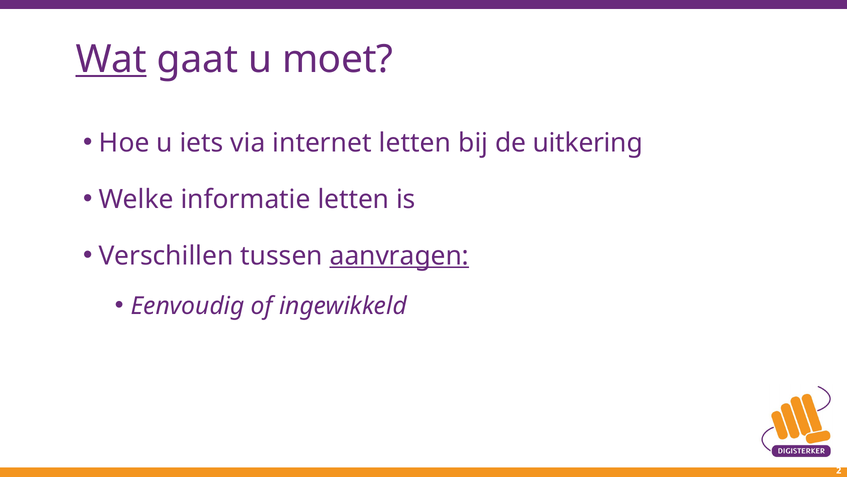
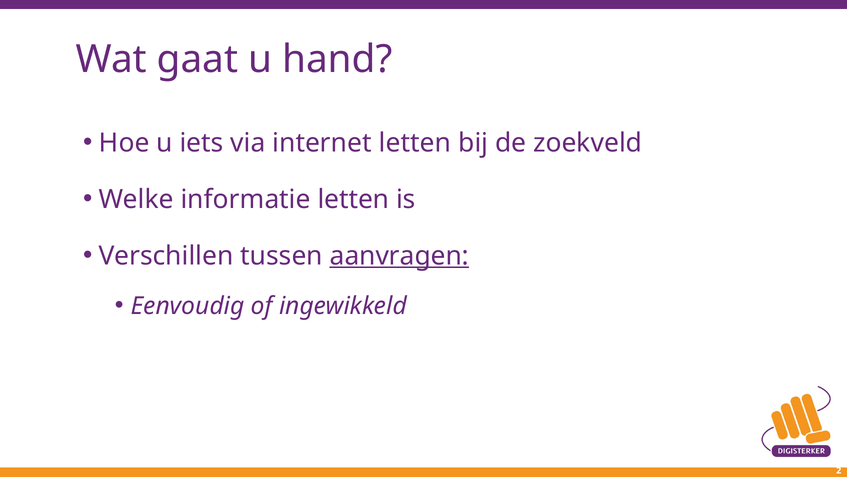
Wat underline: present -> none
moet: moet -> hand
uitkering: uitkering -> zoekveld
